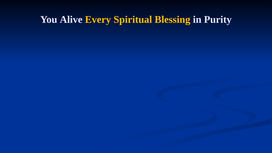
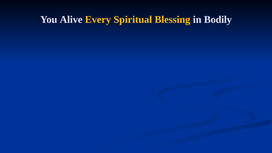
Purity: Purity -> Bodily
